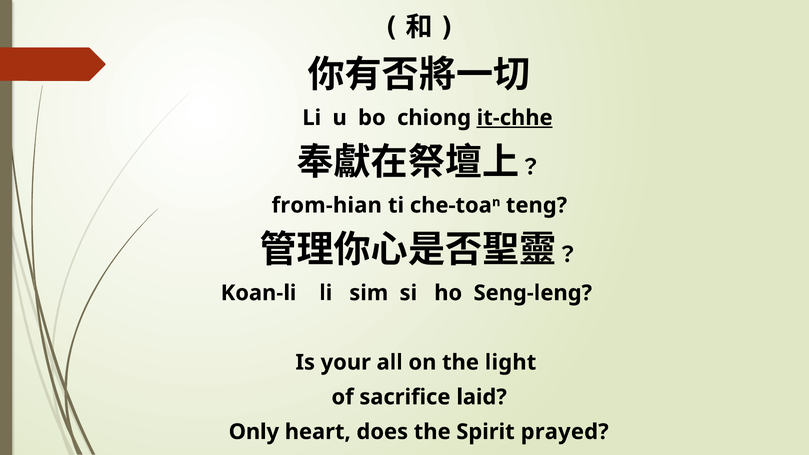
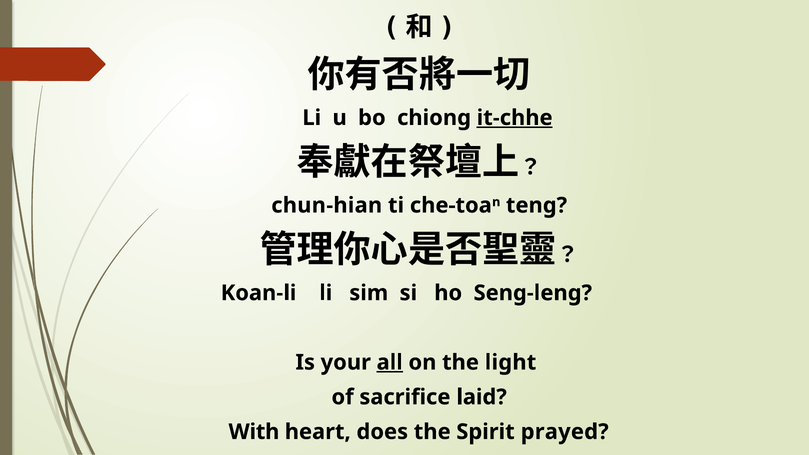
from-hian: from-hian -> chun-hian
all underline: none -> present
Only: Only -> With
